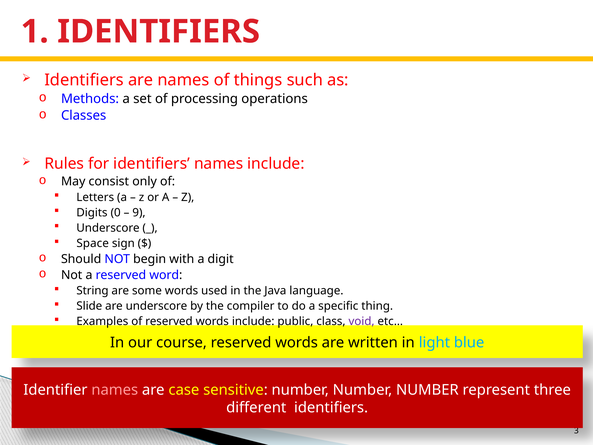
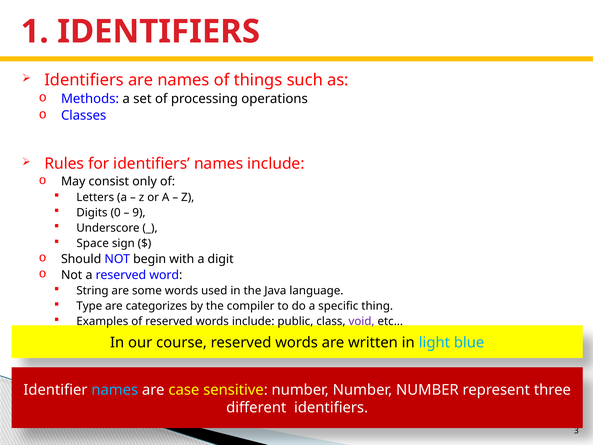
Slide: Slide -> Type
are underscore: underscore -> categorizes
names at (115, 390) colour: pink -> light blue
